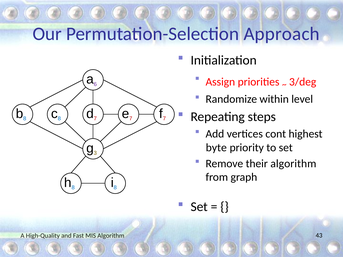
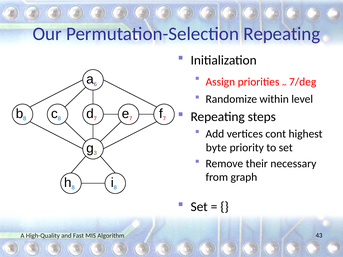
Permutation-Selection Approach: Approach -> Repeating
3/deg: 3/deg -> 7/deg
their algorithm: algorithm -> necessary
